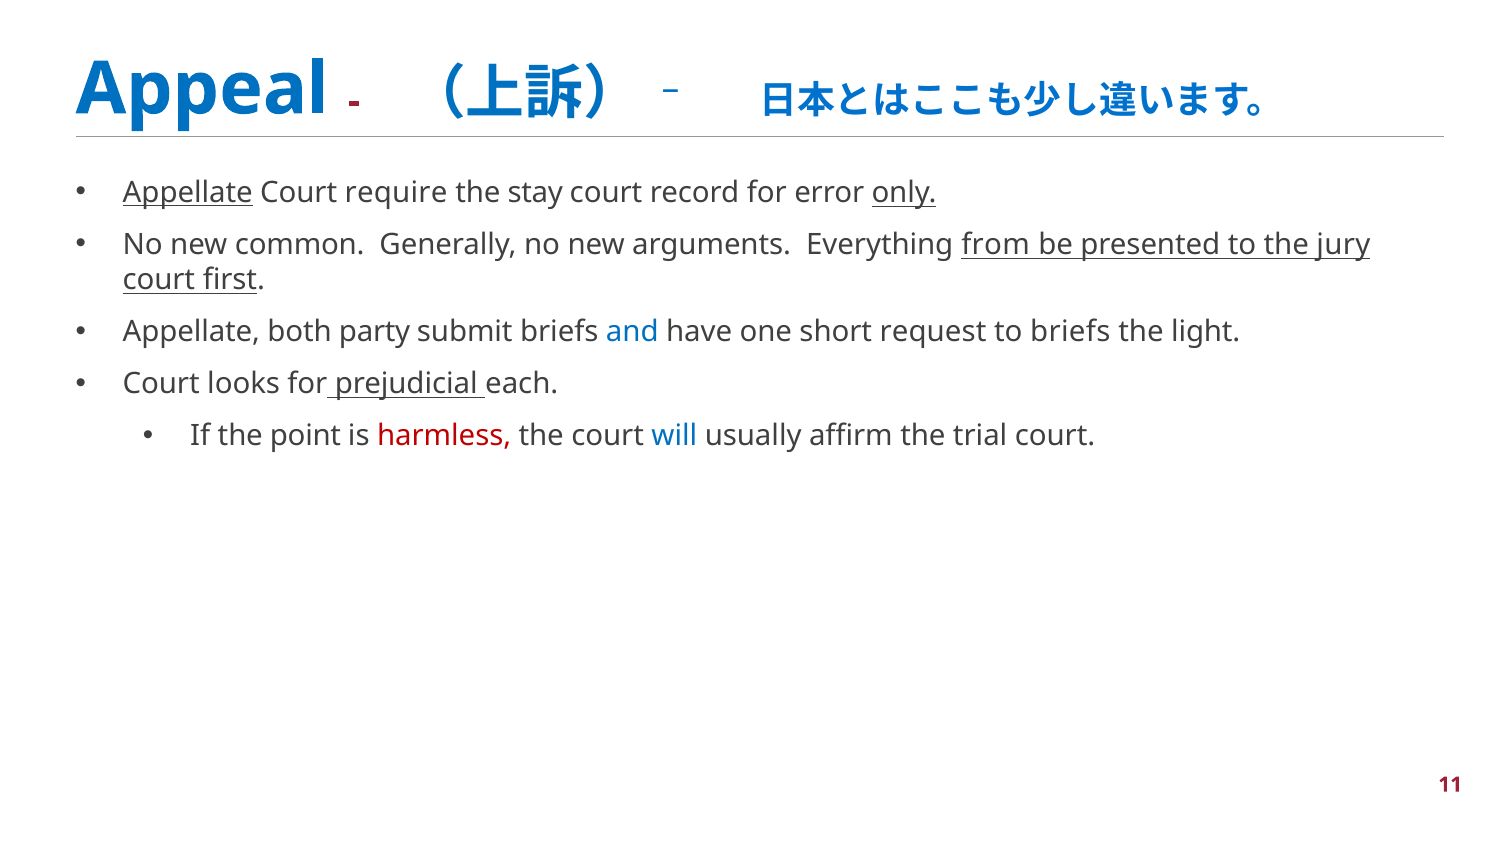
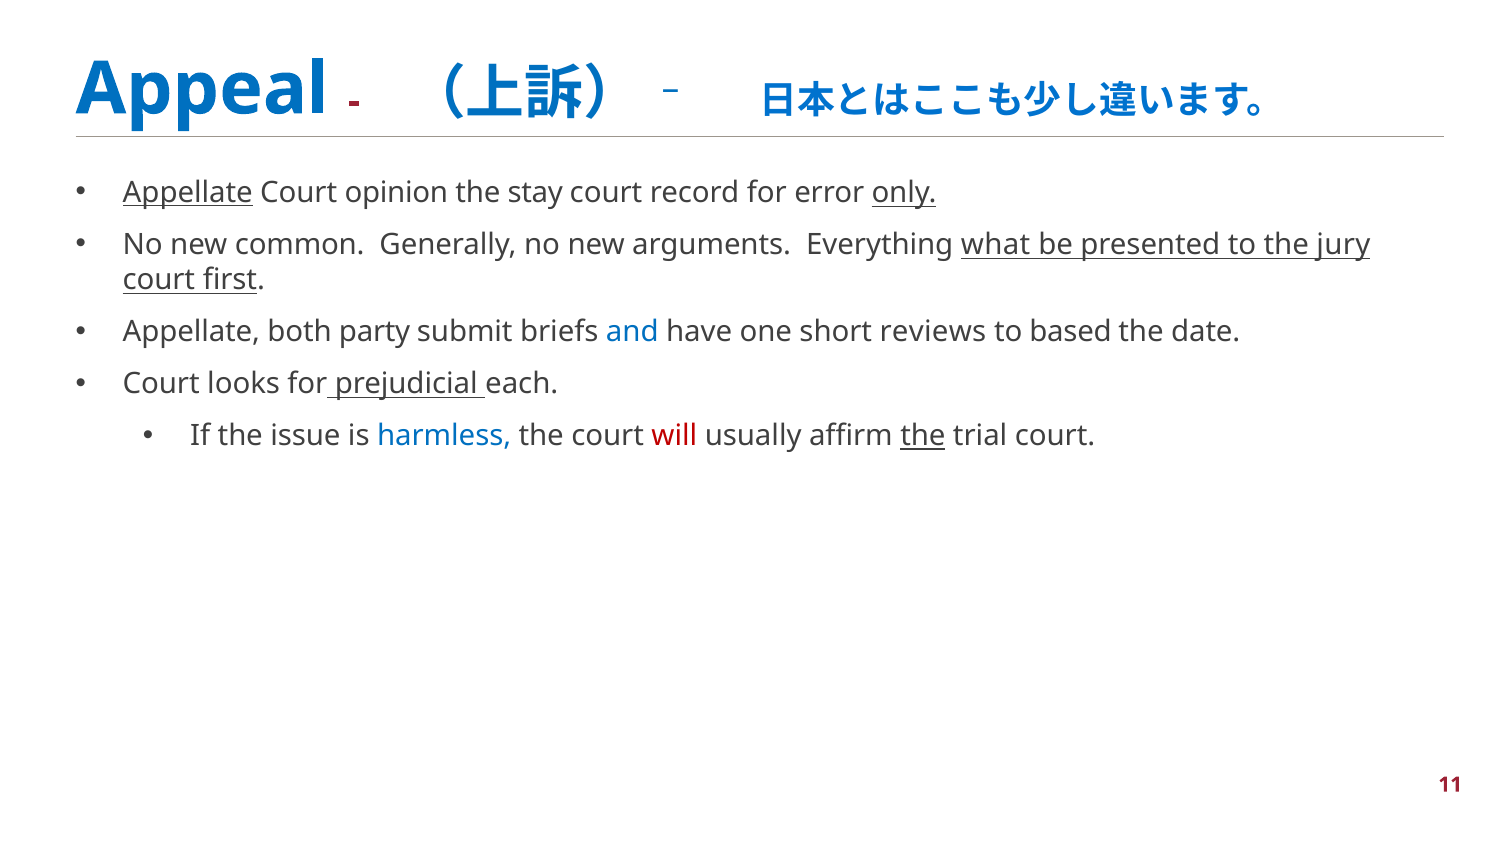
require: require -> opinion
from: from -> what
request: request -> reviews
to briefs: briefs -> based
light: light -> date
point: point -> issue
harmless colour: red -> blue
will colour: blue -> red
the at (923, 436) underline: none -> present
